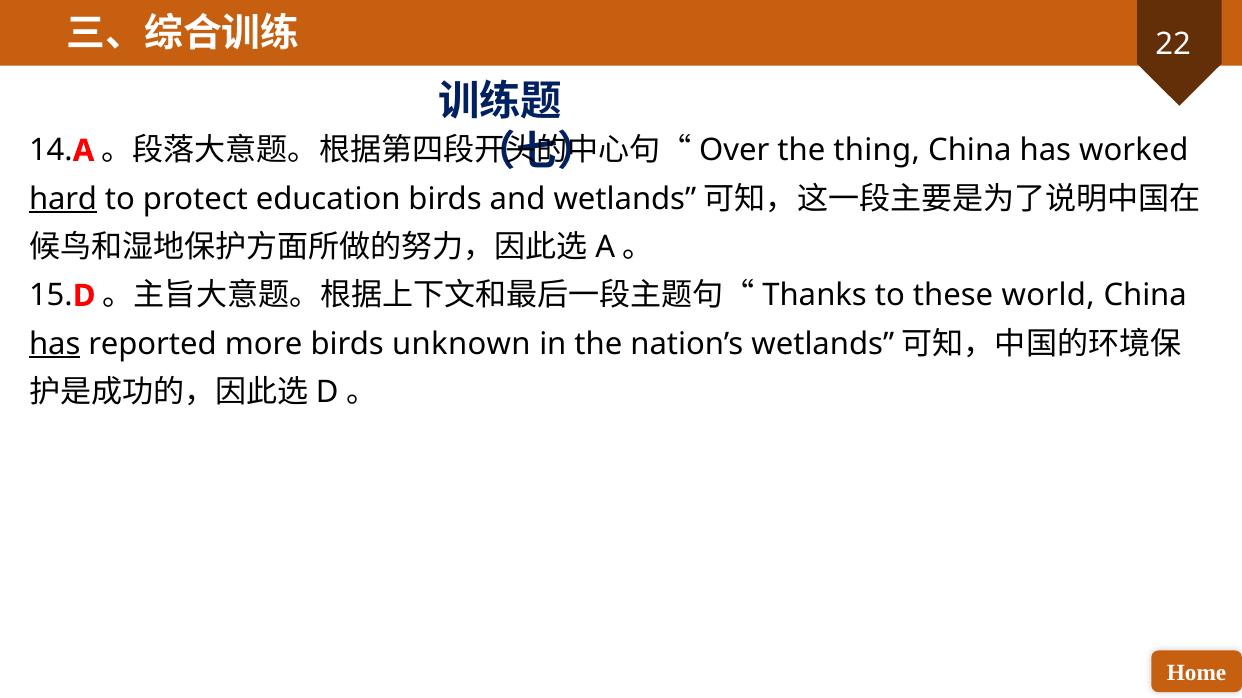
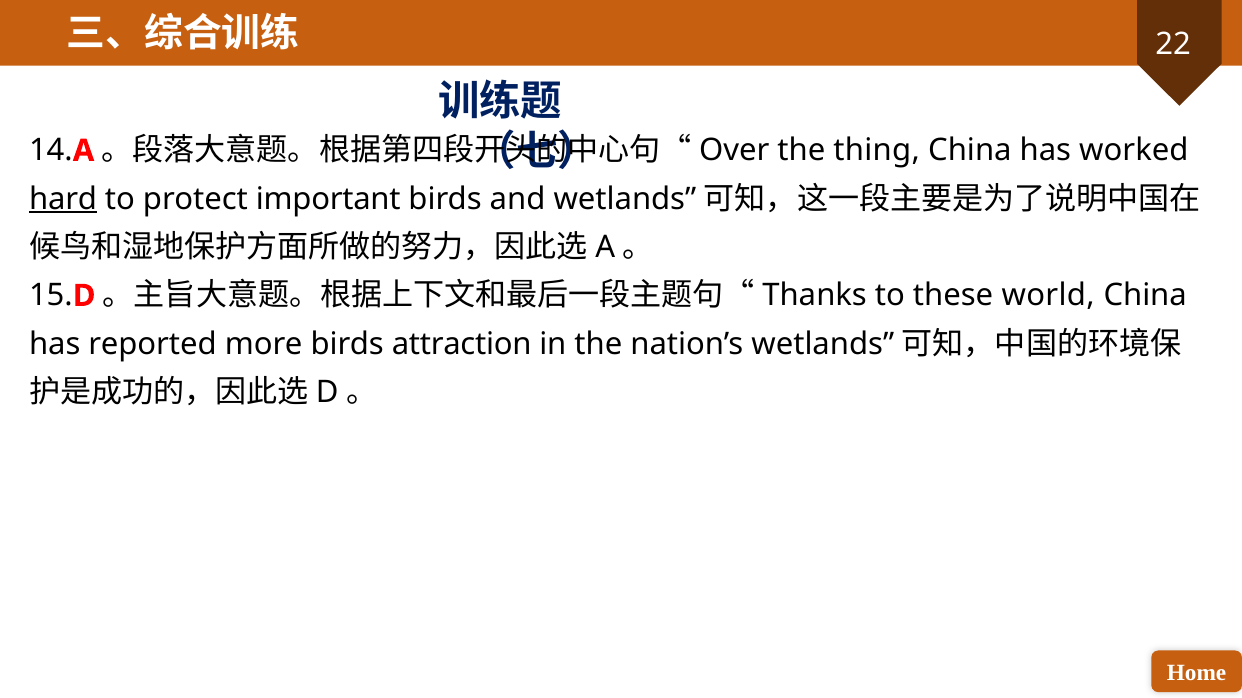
education: education -> important
has at (55, 344) underline: present -> none
unknown: unknown -> attraction
